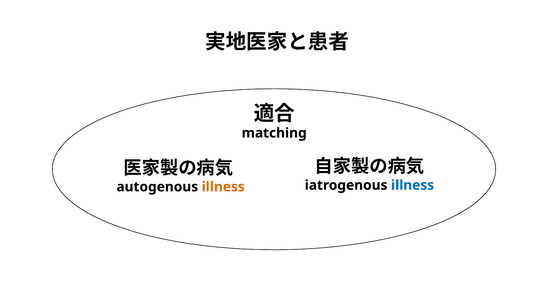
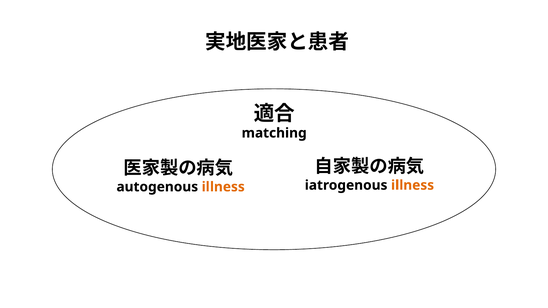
illness at (413, 185) colour: blue -> orange
